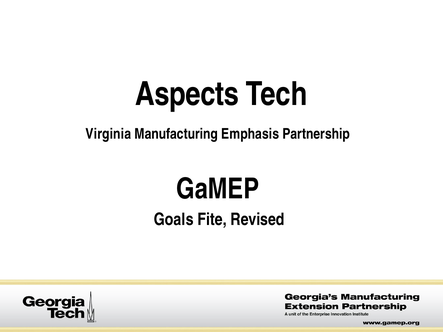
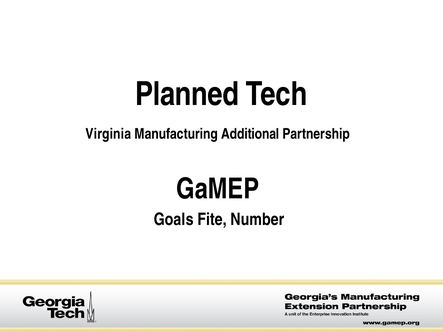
Aspects: Aspects -> Planned
Emphasis: Emphasis -> Additional
Revised: Revised -> Number
